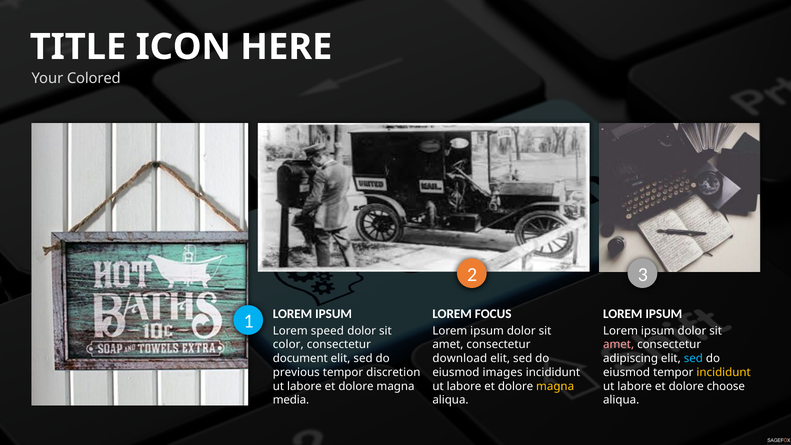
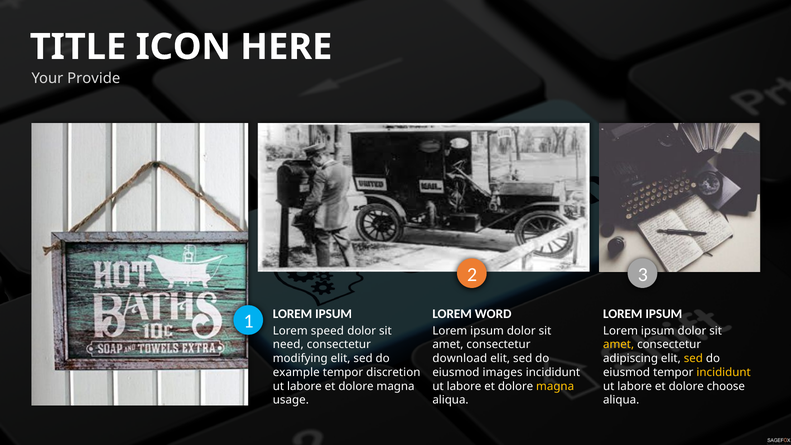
Colored: Colored -> Provide
FOCUS: FOCUS -> WORD
color: color -> need
amet at (619, 345) colour: pink -> yellow
document: document -> modifying
sed at (693, 358) colour: light blue -> yellow
previous: previous -> example
media: media -> usage
